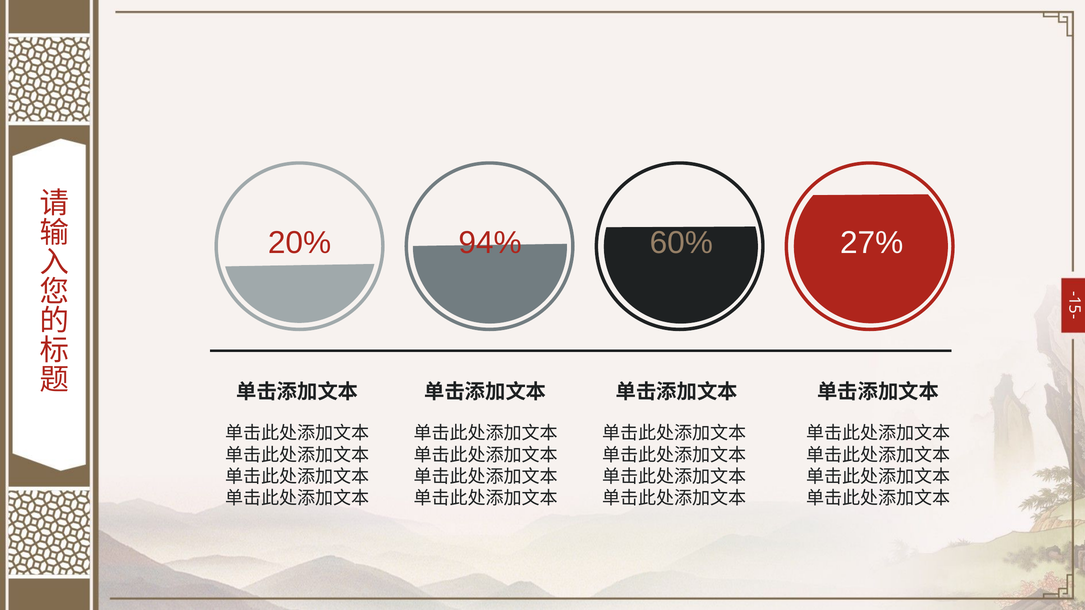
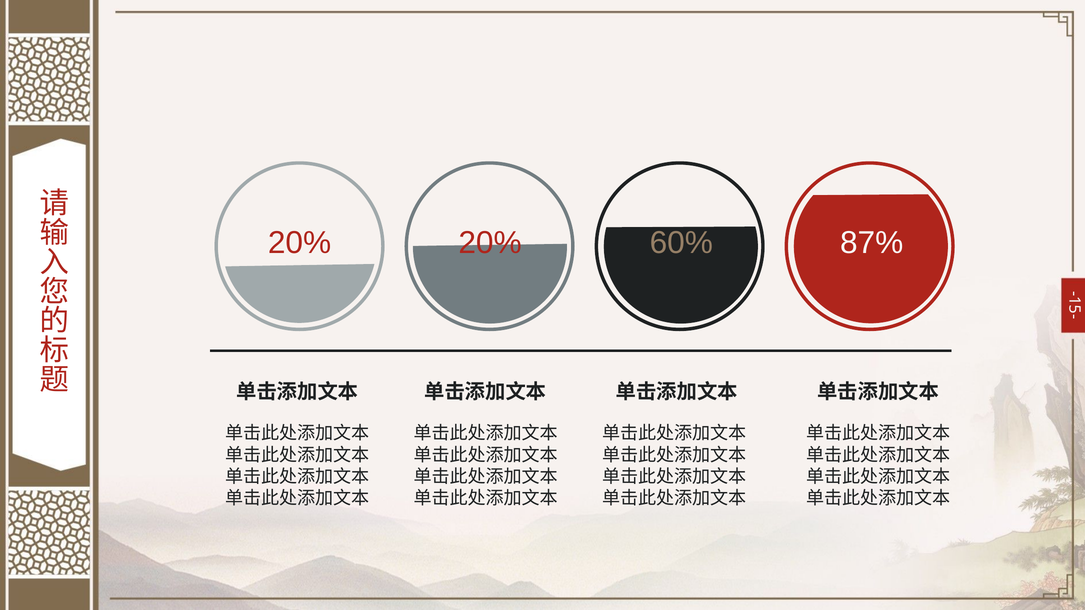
20% 94%: 94% -> 20%
27%: 27% -> 87%
